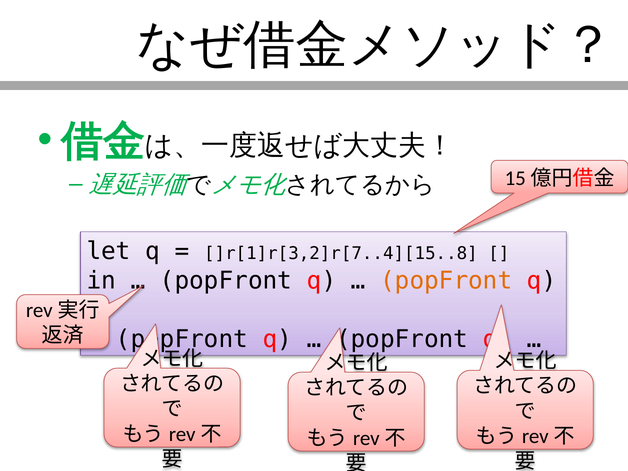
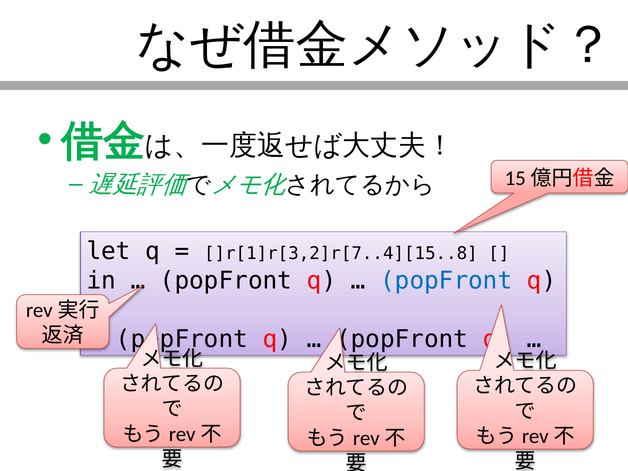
popFront at (446, 280) colour: orange -> blue
